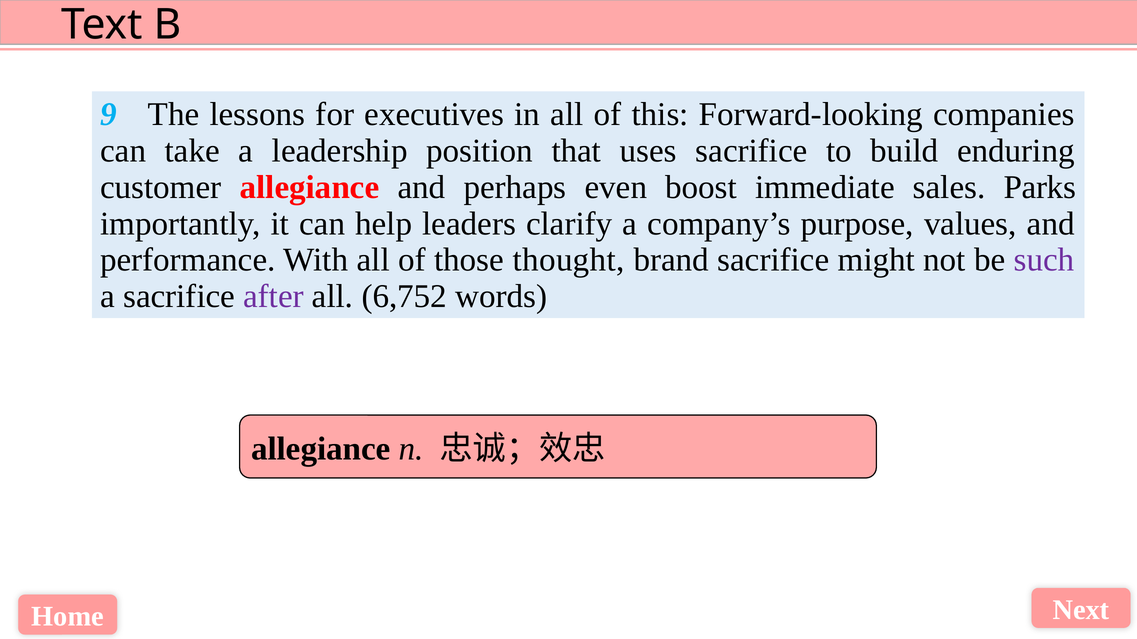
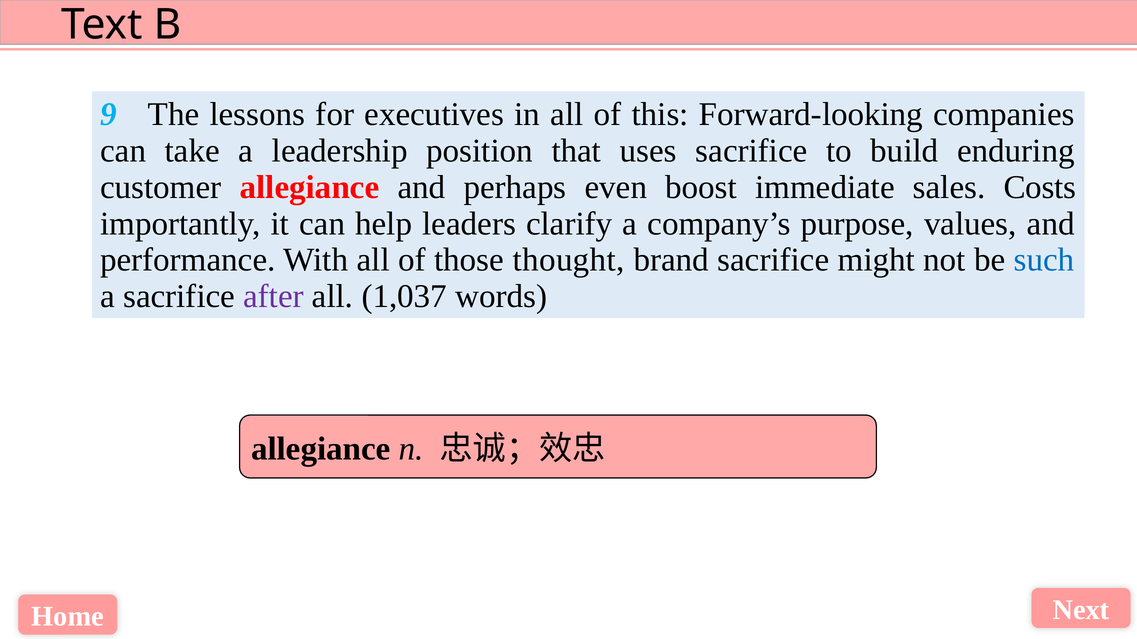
Parks: Parks -> Costs
such colour: purple -> blue
6,752: 6,752 -> 1,037
